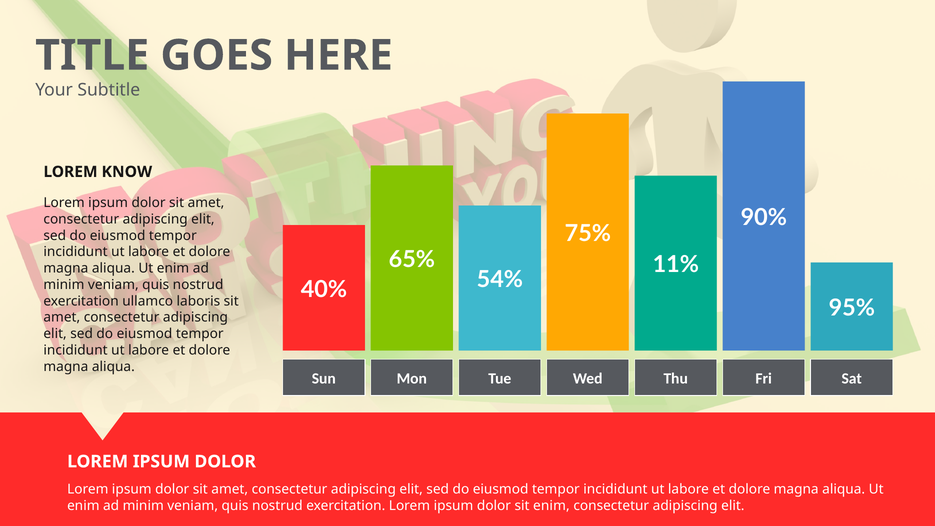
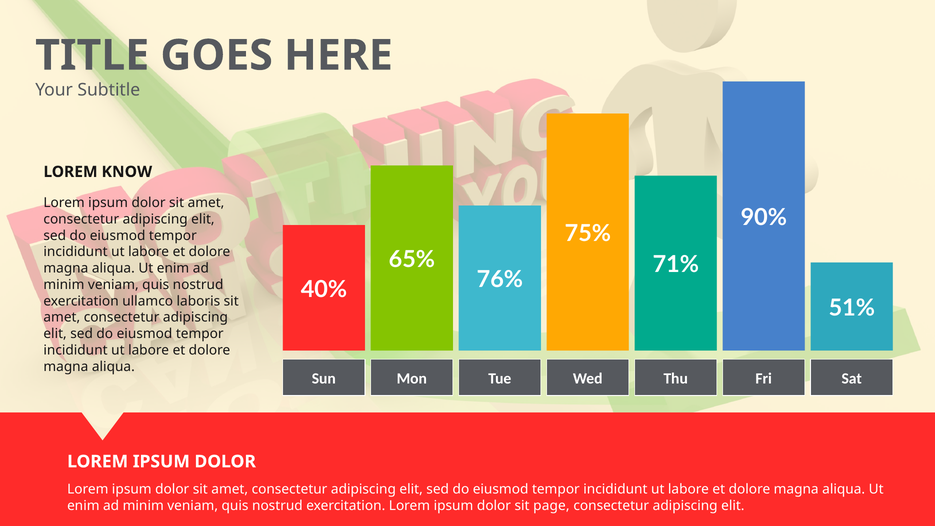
11%: 11% -> 71%
54%: 54% -> 76%
95%: 95% -> 51%
sit enim: enim -> page
